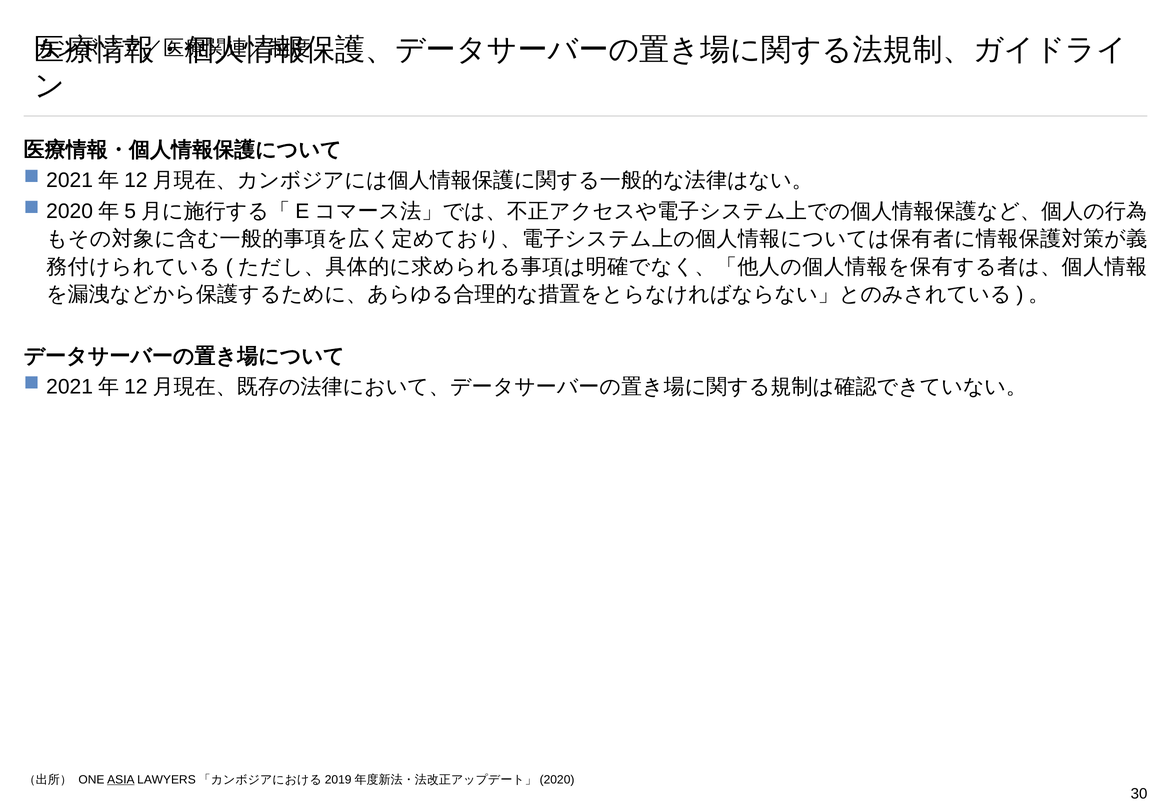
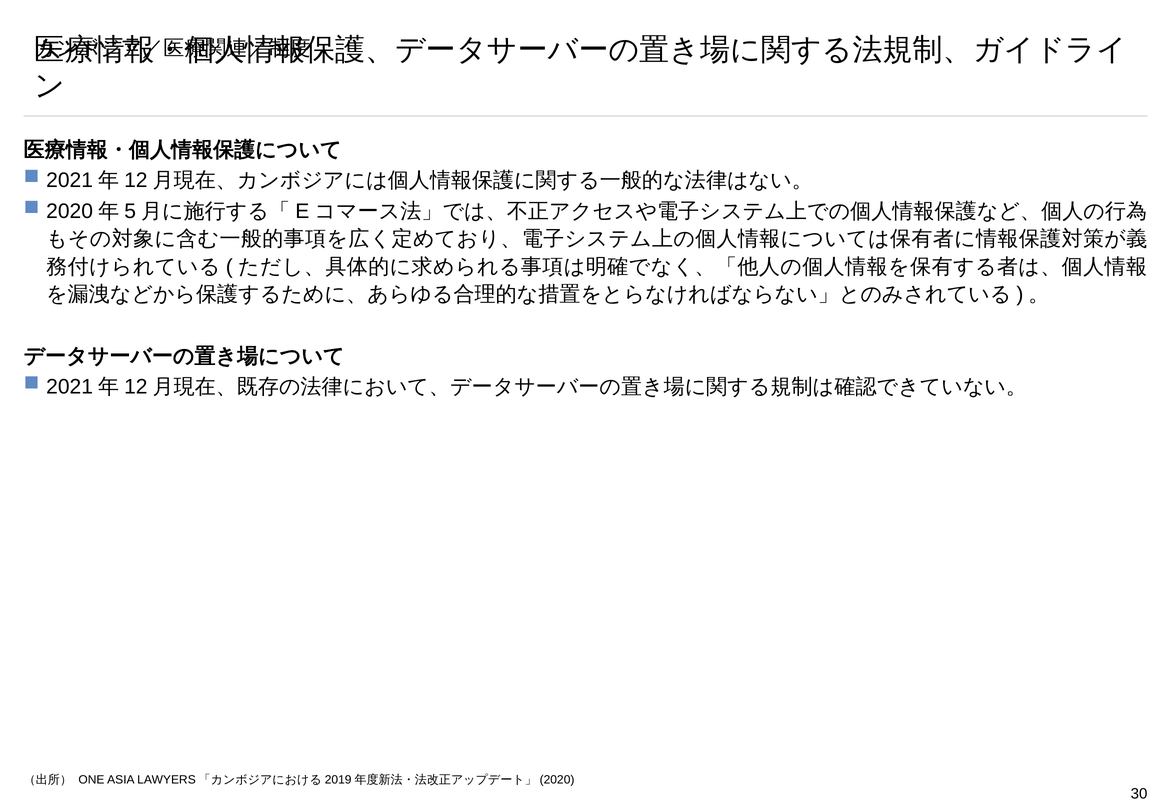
ASIA underline: present -> none
